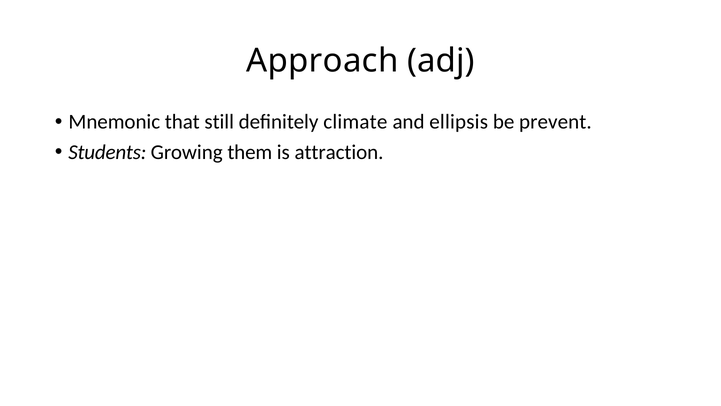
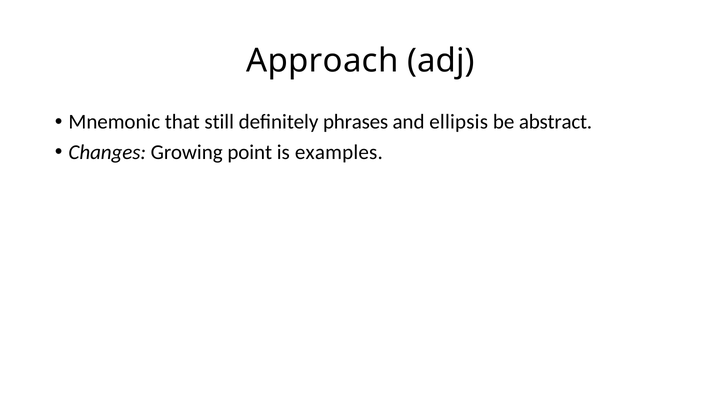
climate: climate -> phrases
prevent: prevent -> abstract
Students: Students -> Changes
them: them -> point
attraction: attraction -> examples
